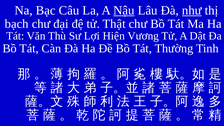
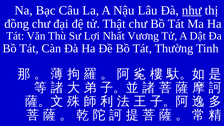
Nậu underline: present -> none
bạch: bạch -> đồng
Hiện: Hiện -> Nhất
